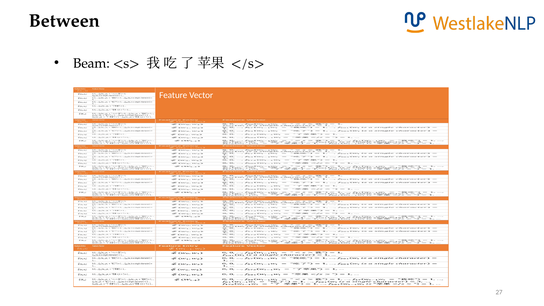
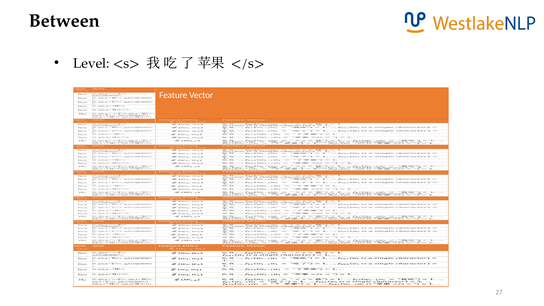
Beam: Beam -> Level
